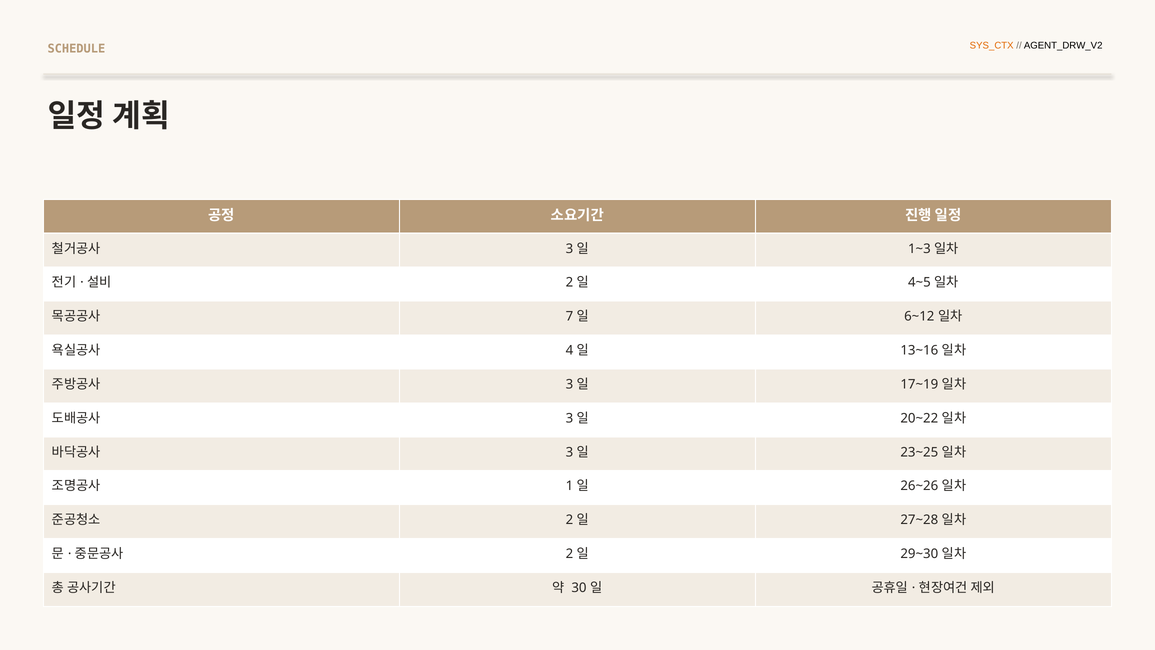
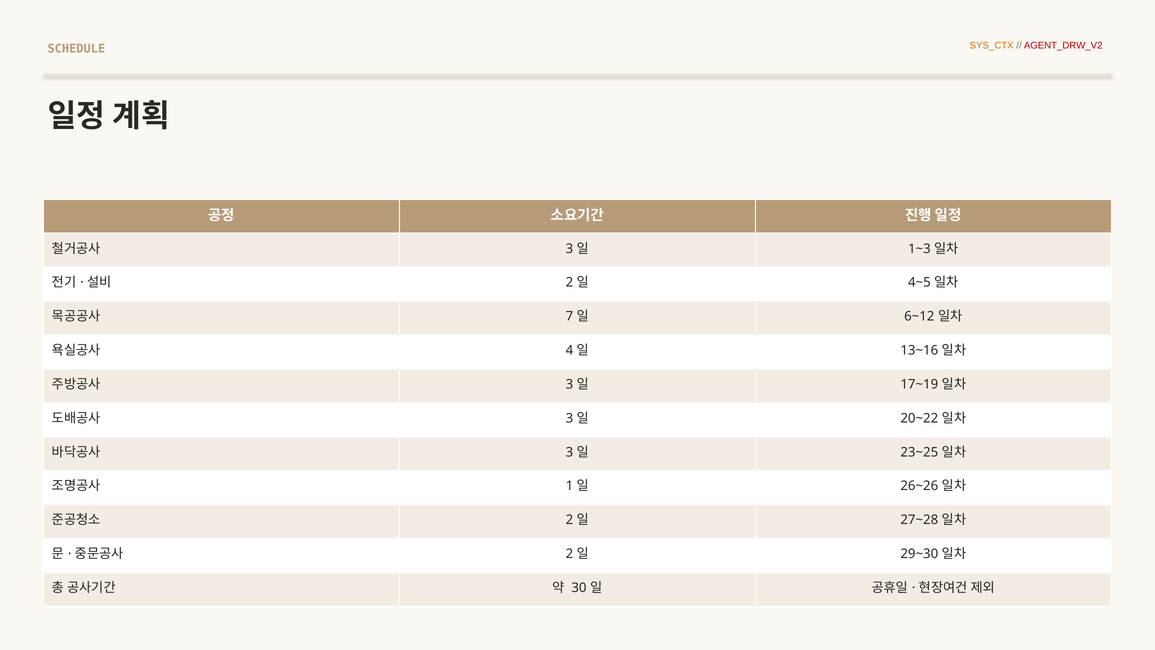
AGENT_DRW_V2 colour: black -> red
